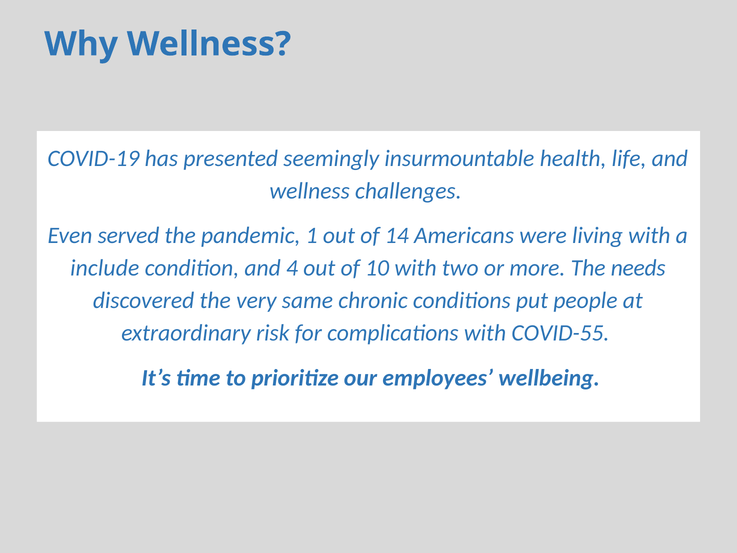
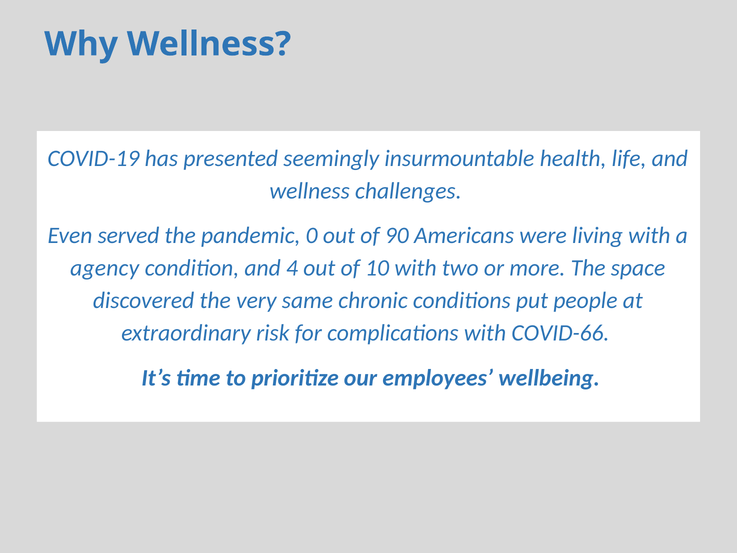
1: 1 -> 0
14: 14 -> 90
include: include -> agency
needs: needs -> space
COVID-55: COVID-55 -> COVID-66
